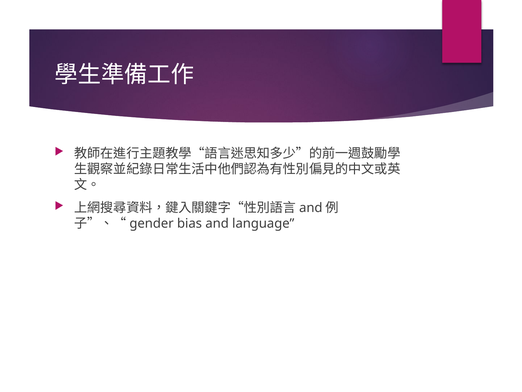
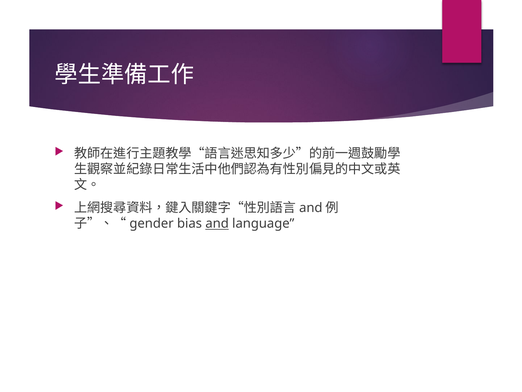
and underline: none -> present
